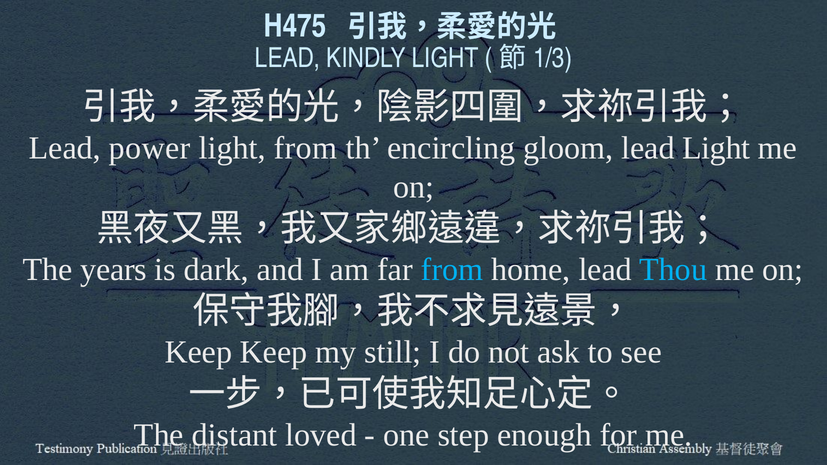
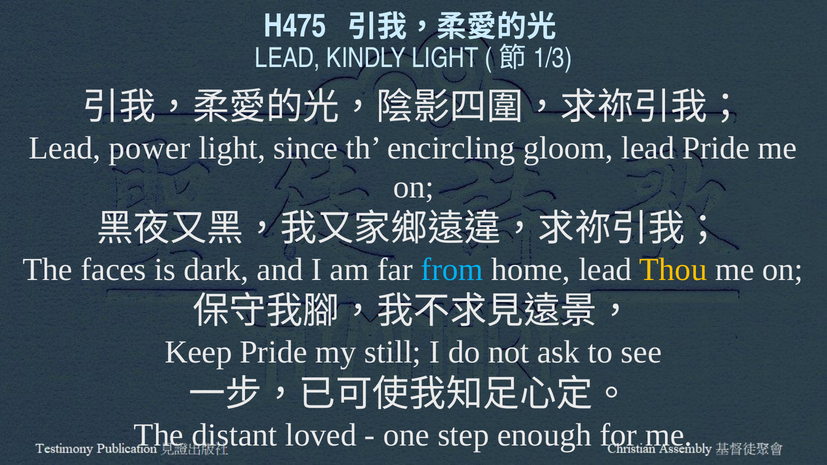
light from: from -> since
lead Light: Light -> Pride
years: years -> faces
Thou colour: light blue -> yellow
Keep Keep: Keep -> Pride
